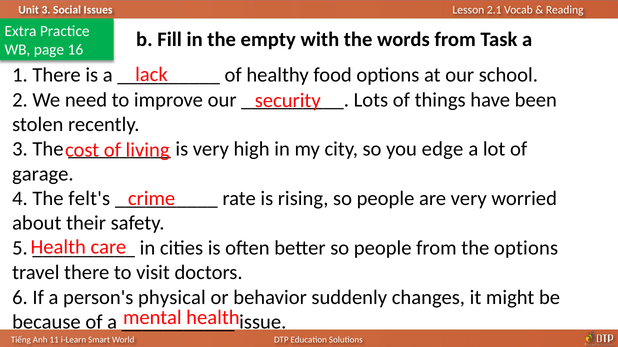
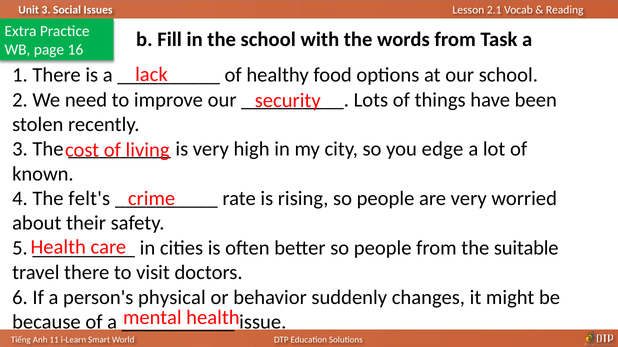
the empty: empty -> school
garage: garage -> known
the options: options -> suitable
